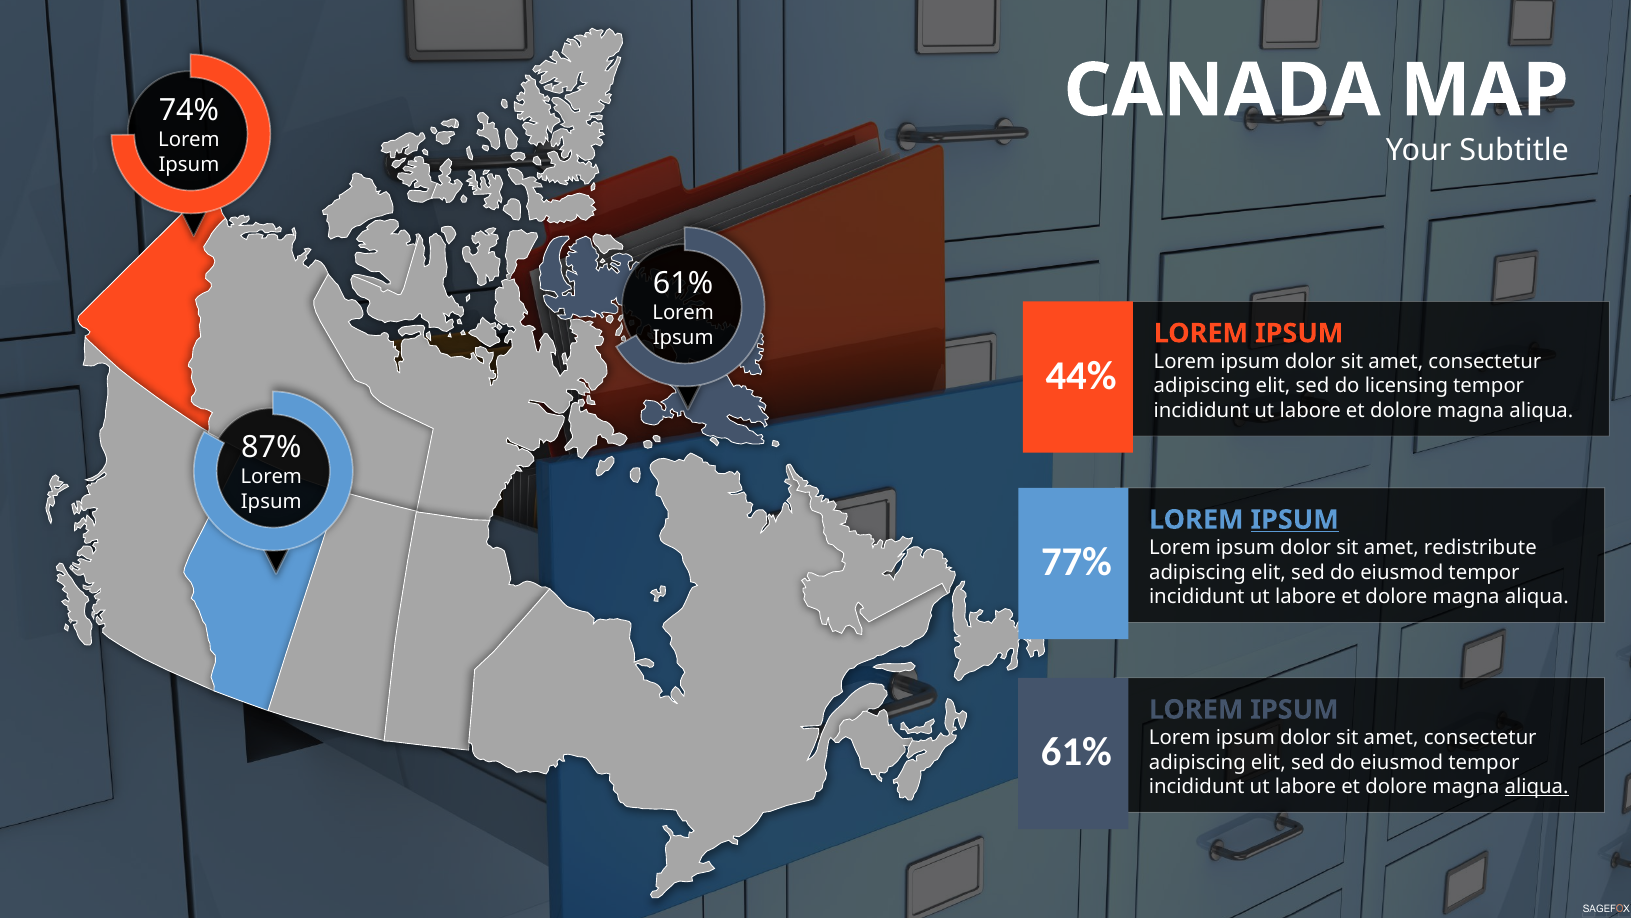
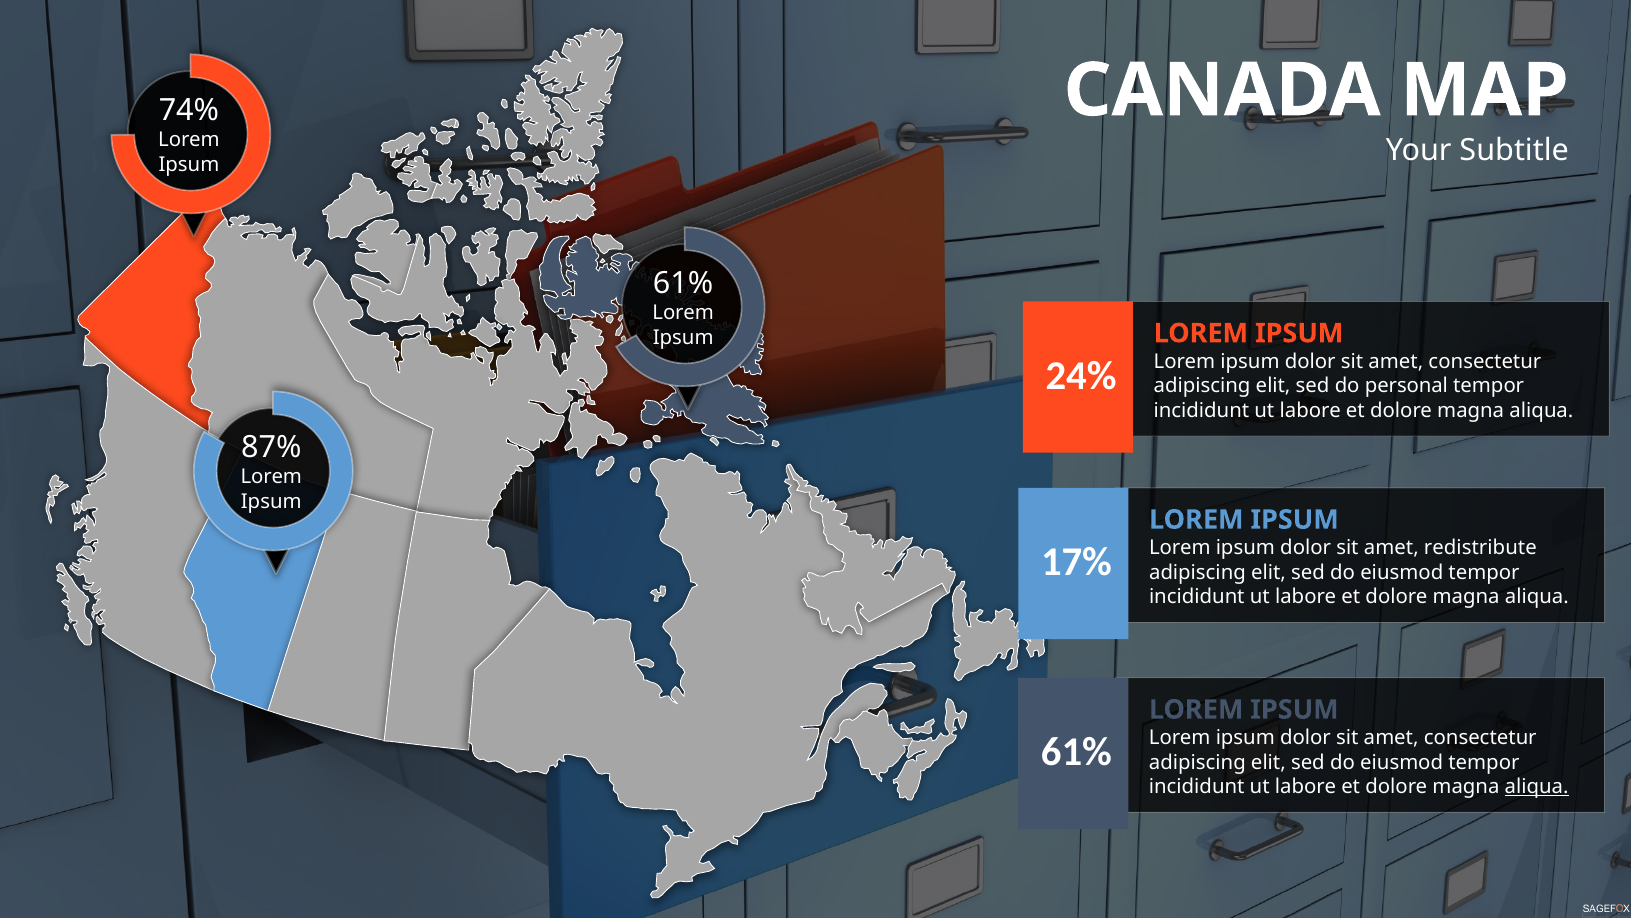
44%: 44% -> 24%
licensing: licensing -> personal
IPSUM at (1295, 519) underline: present -> none
77%: 77% -> 17%
